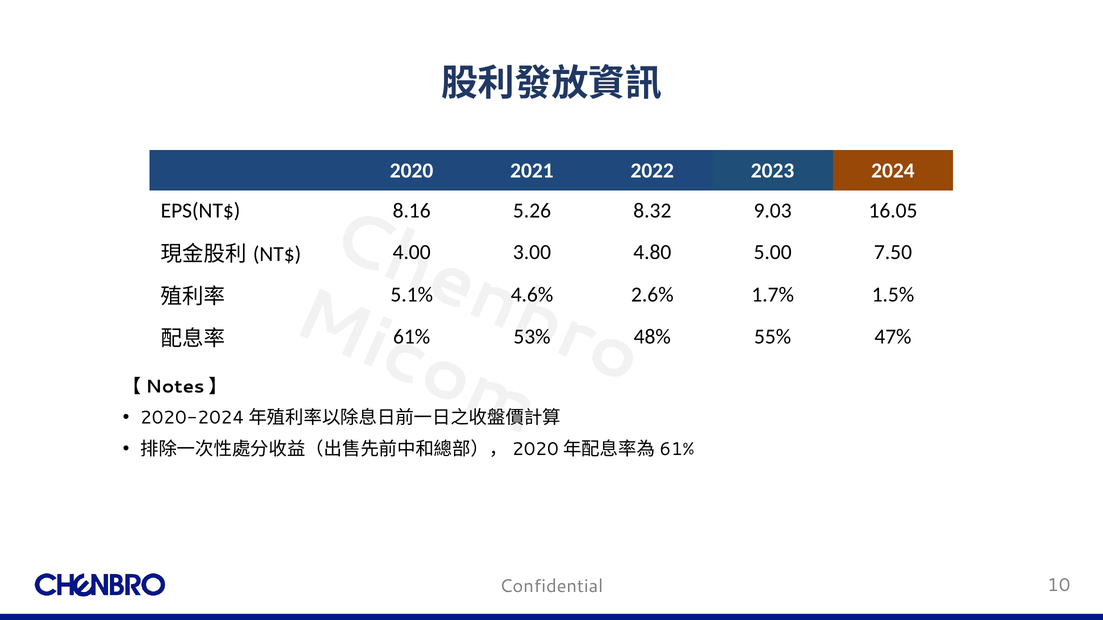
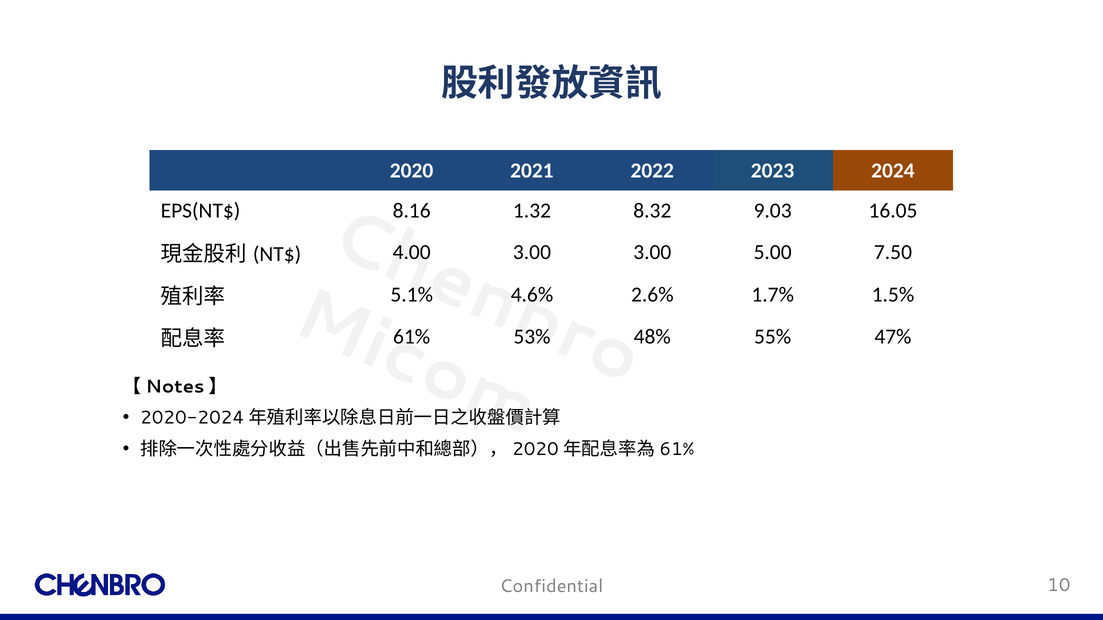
5.26: 5.26 -> 1.32
3.00 4.80: 4.80 -> 3.00
